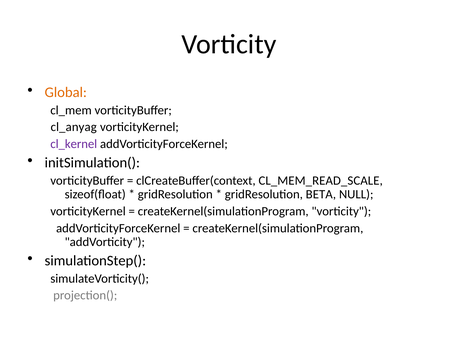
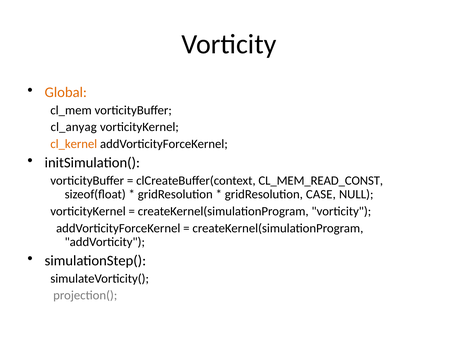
cl_kernel colour: purple -> orange
CL_MEM_READ_SCALE: CL_MEM_READ_SCALE -> CL_MEM_READ_CONST
BETA: BETA -> CASE
